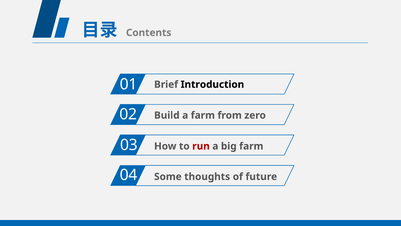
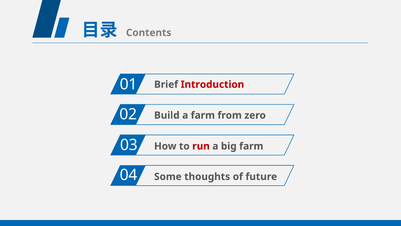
Introduction colour: black -> red
